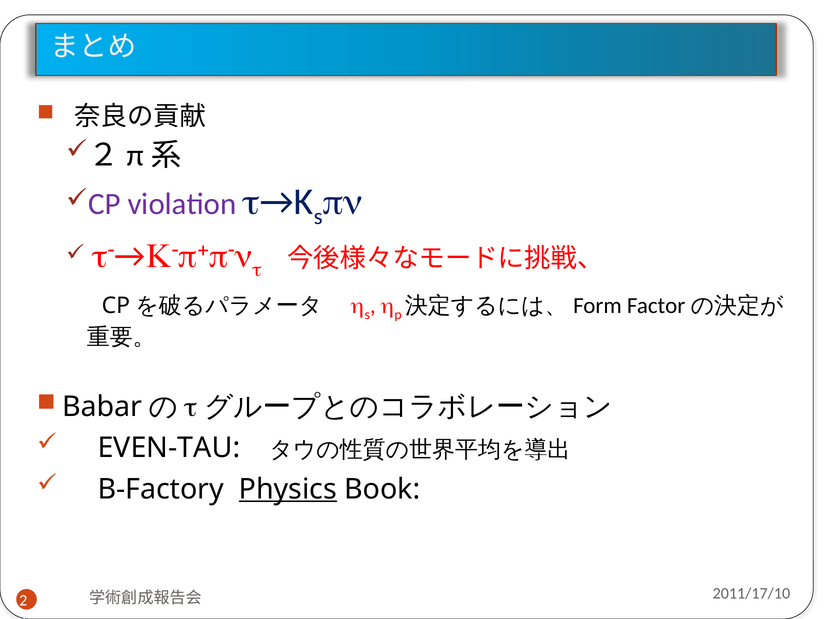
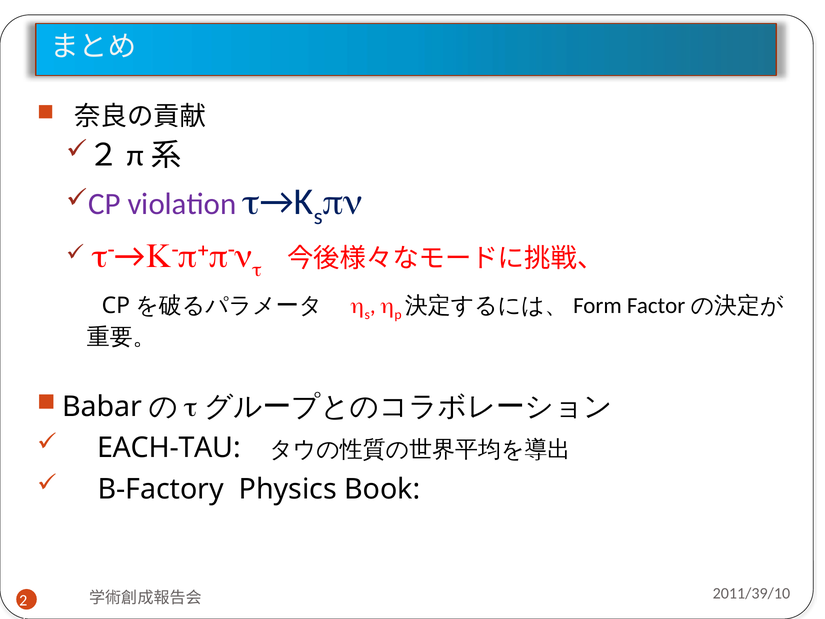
EVEN-TAU: EVEN-TAU -> EACH-TAU
Physics underline: present -> none
2011/17/10: 2011/17/10 -> 2011/39/10
